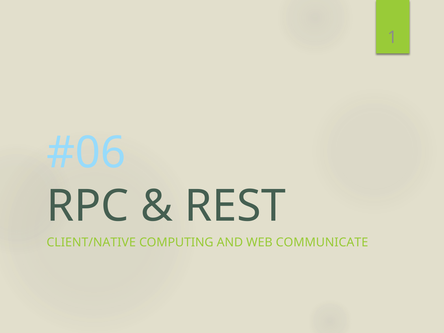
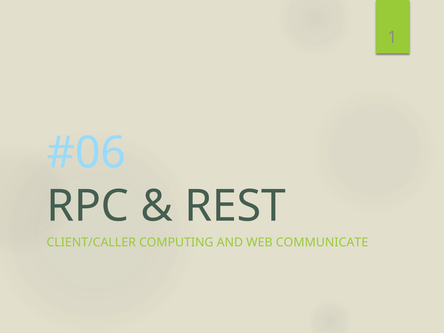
CLIENT/NATIVE: CLIENT/NATIVE -> CLIENT/CALLER
